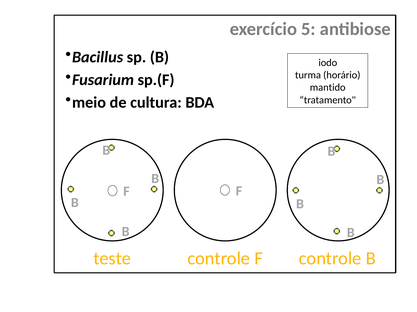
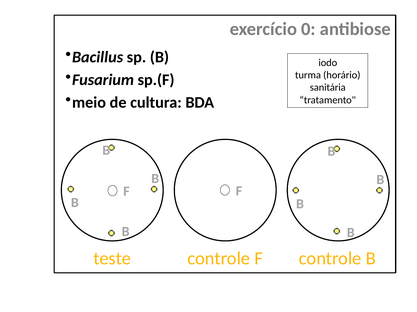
5: 5 -> 0
mantido: mantido -> sanitária
